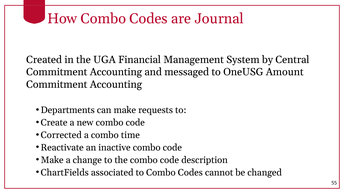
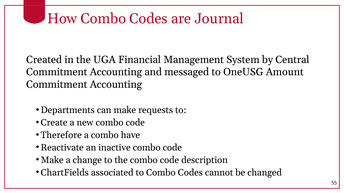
Corrected: Corrected -> Therefore
time: time -> have
